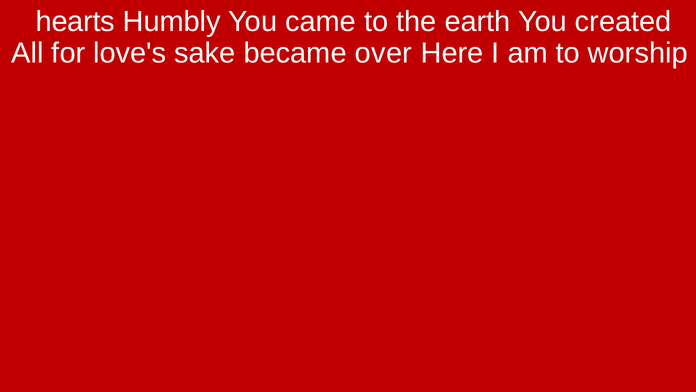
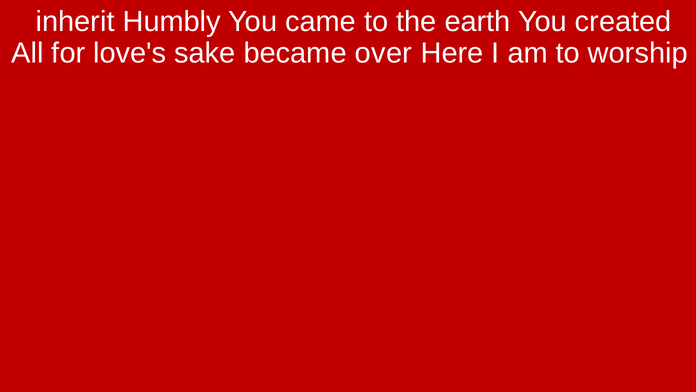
hearts: hearts -> inherit
